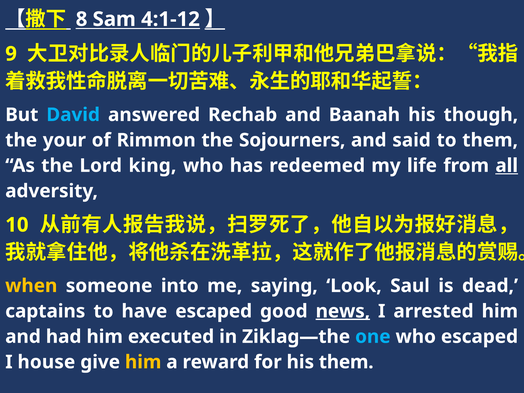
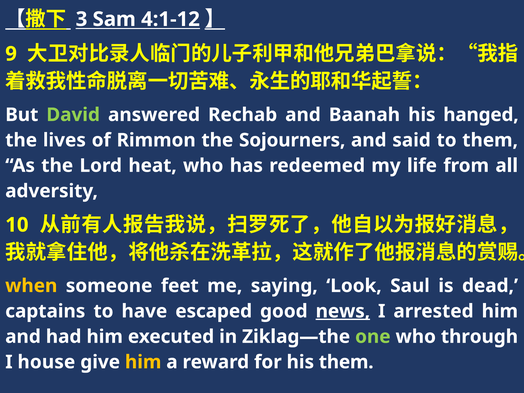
8: 8 -> 3
David colour: light blue -> light green
though: though -> hanged
your: your -> lives
king: king -> heat
all underline: present -> none
into: into -> feet
one colour: light blue -> light green
who escaped: escaped -> through
